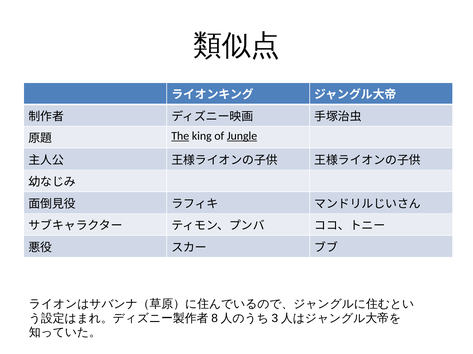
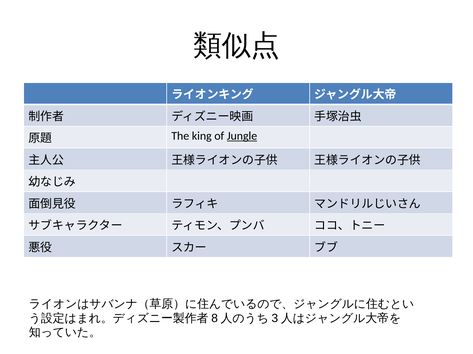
The underline: present -> none
